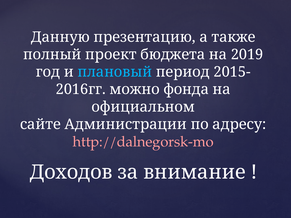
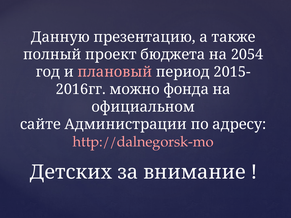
2019: 2019 -> 2054
плановый colour: light blue -> pink
Доходов: Доходов -> Детских
